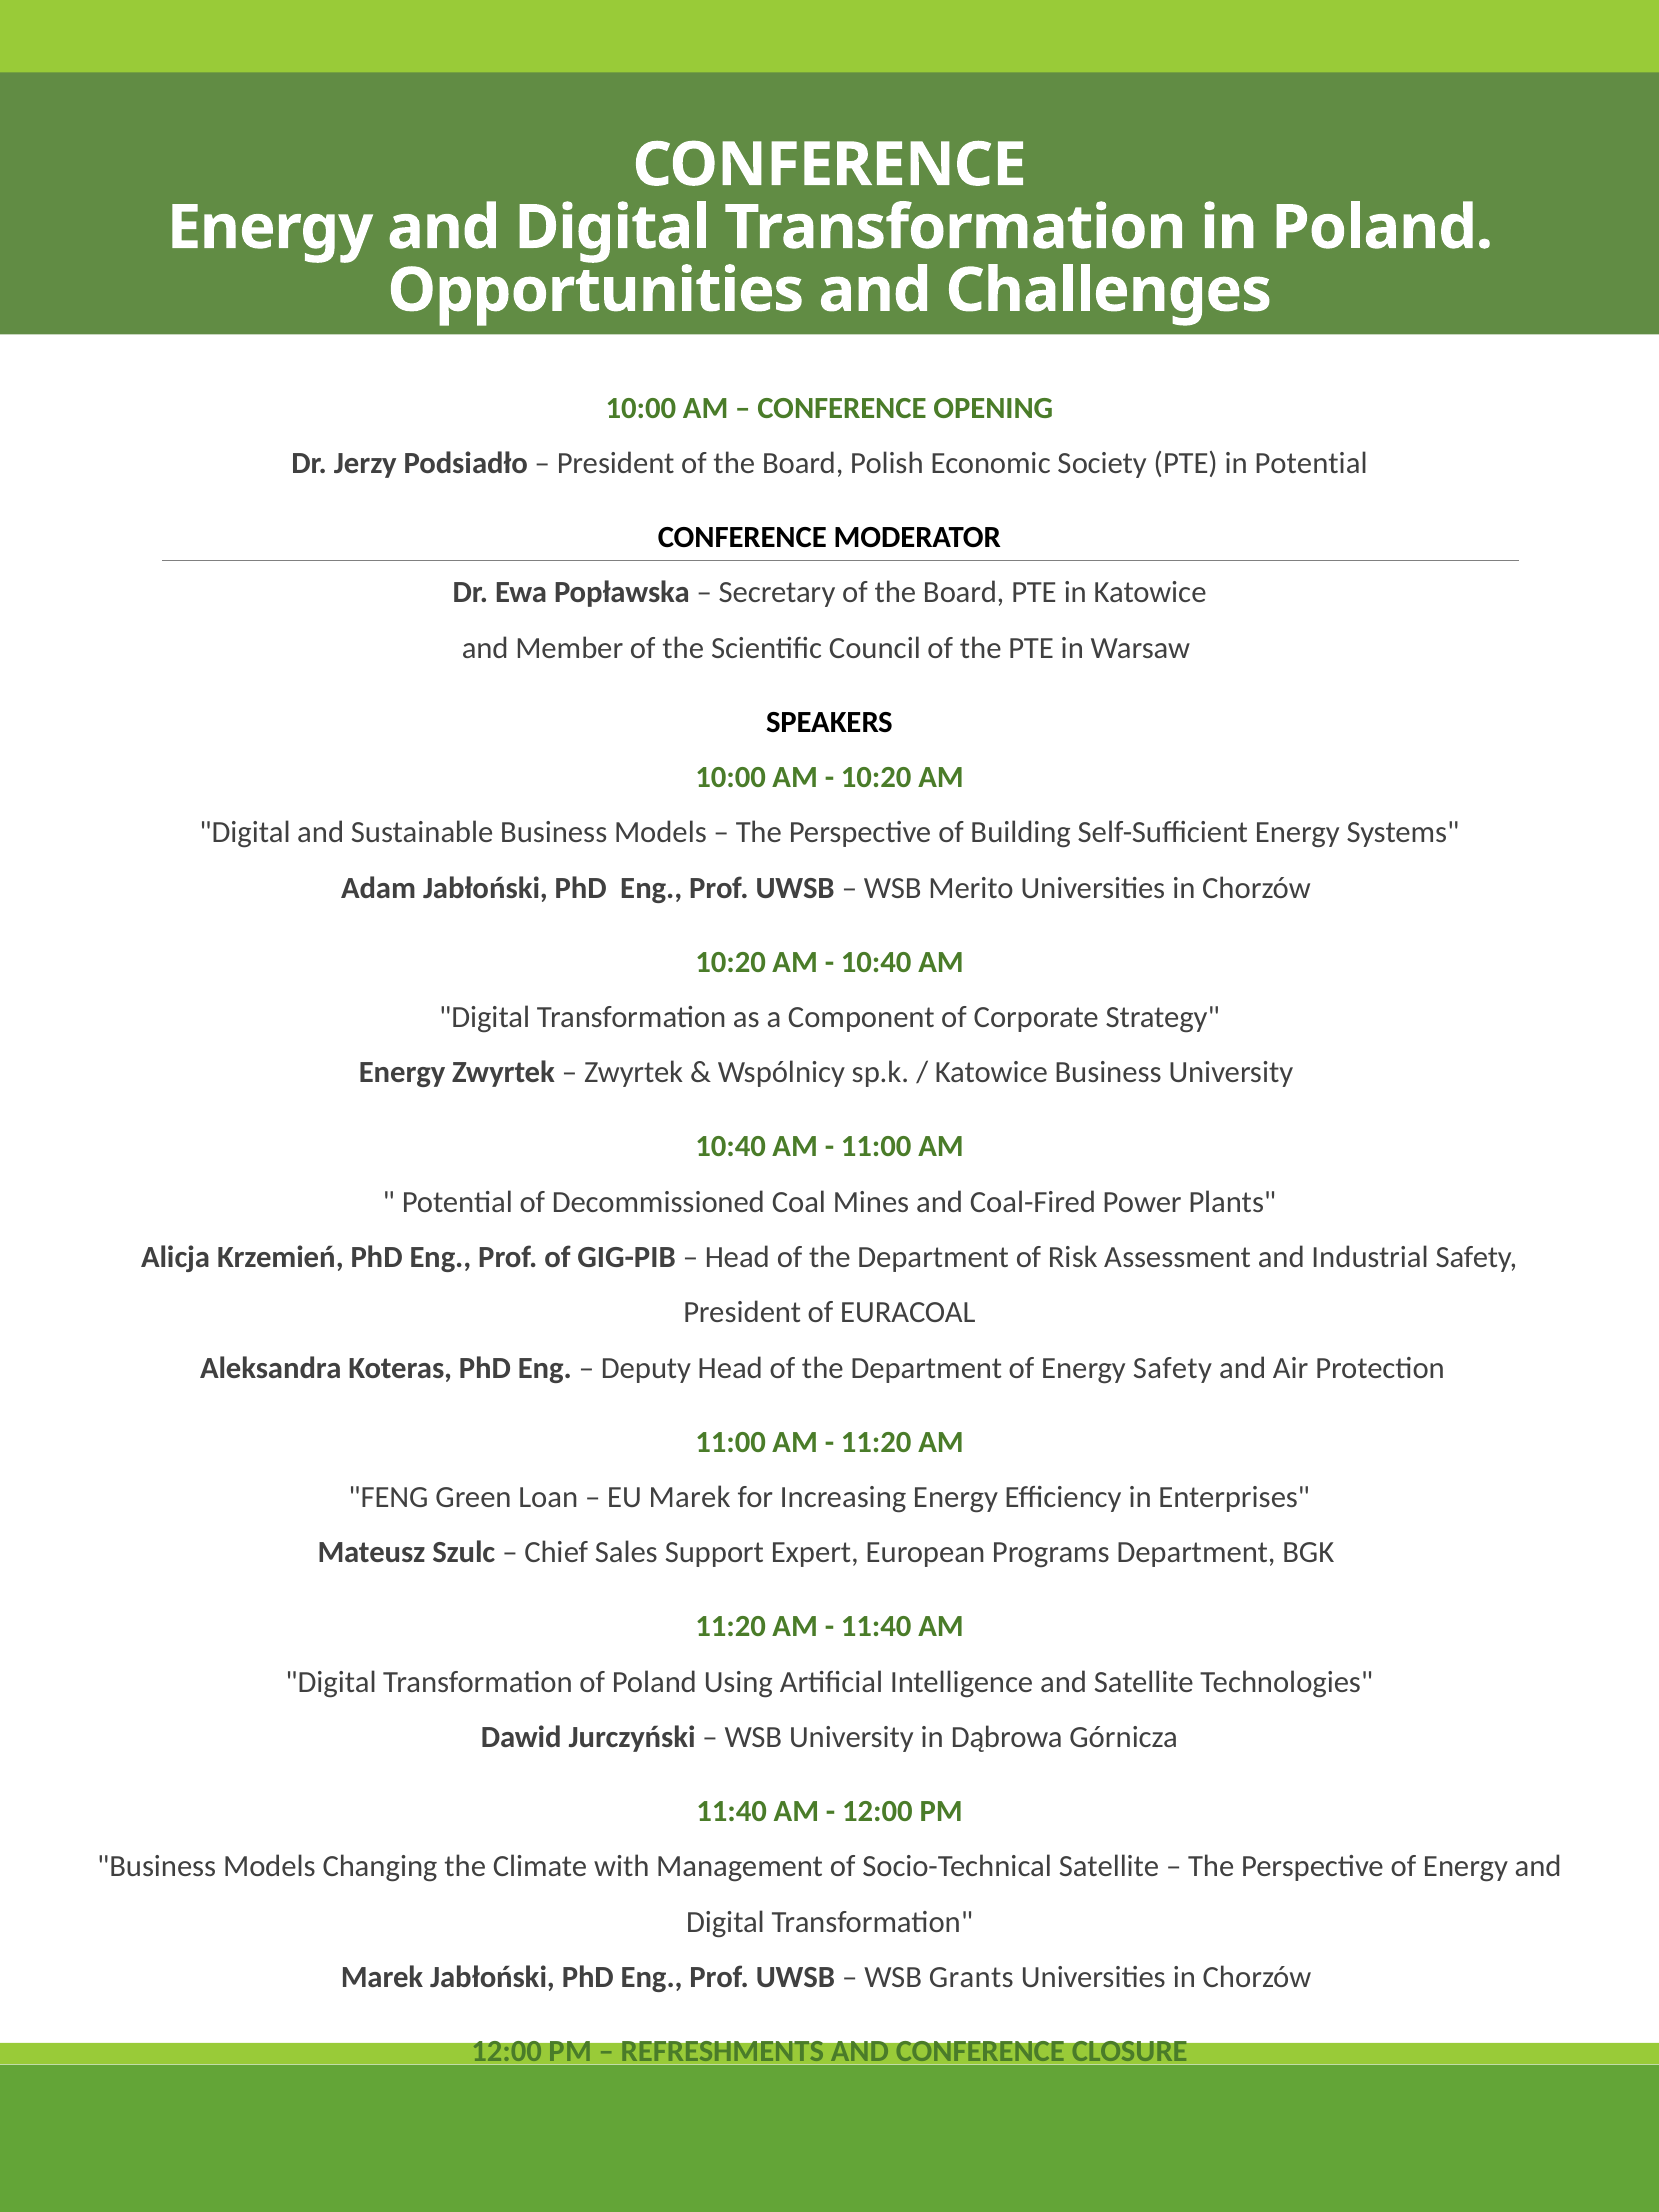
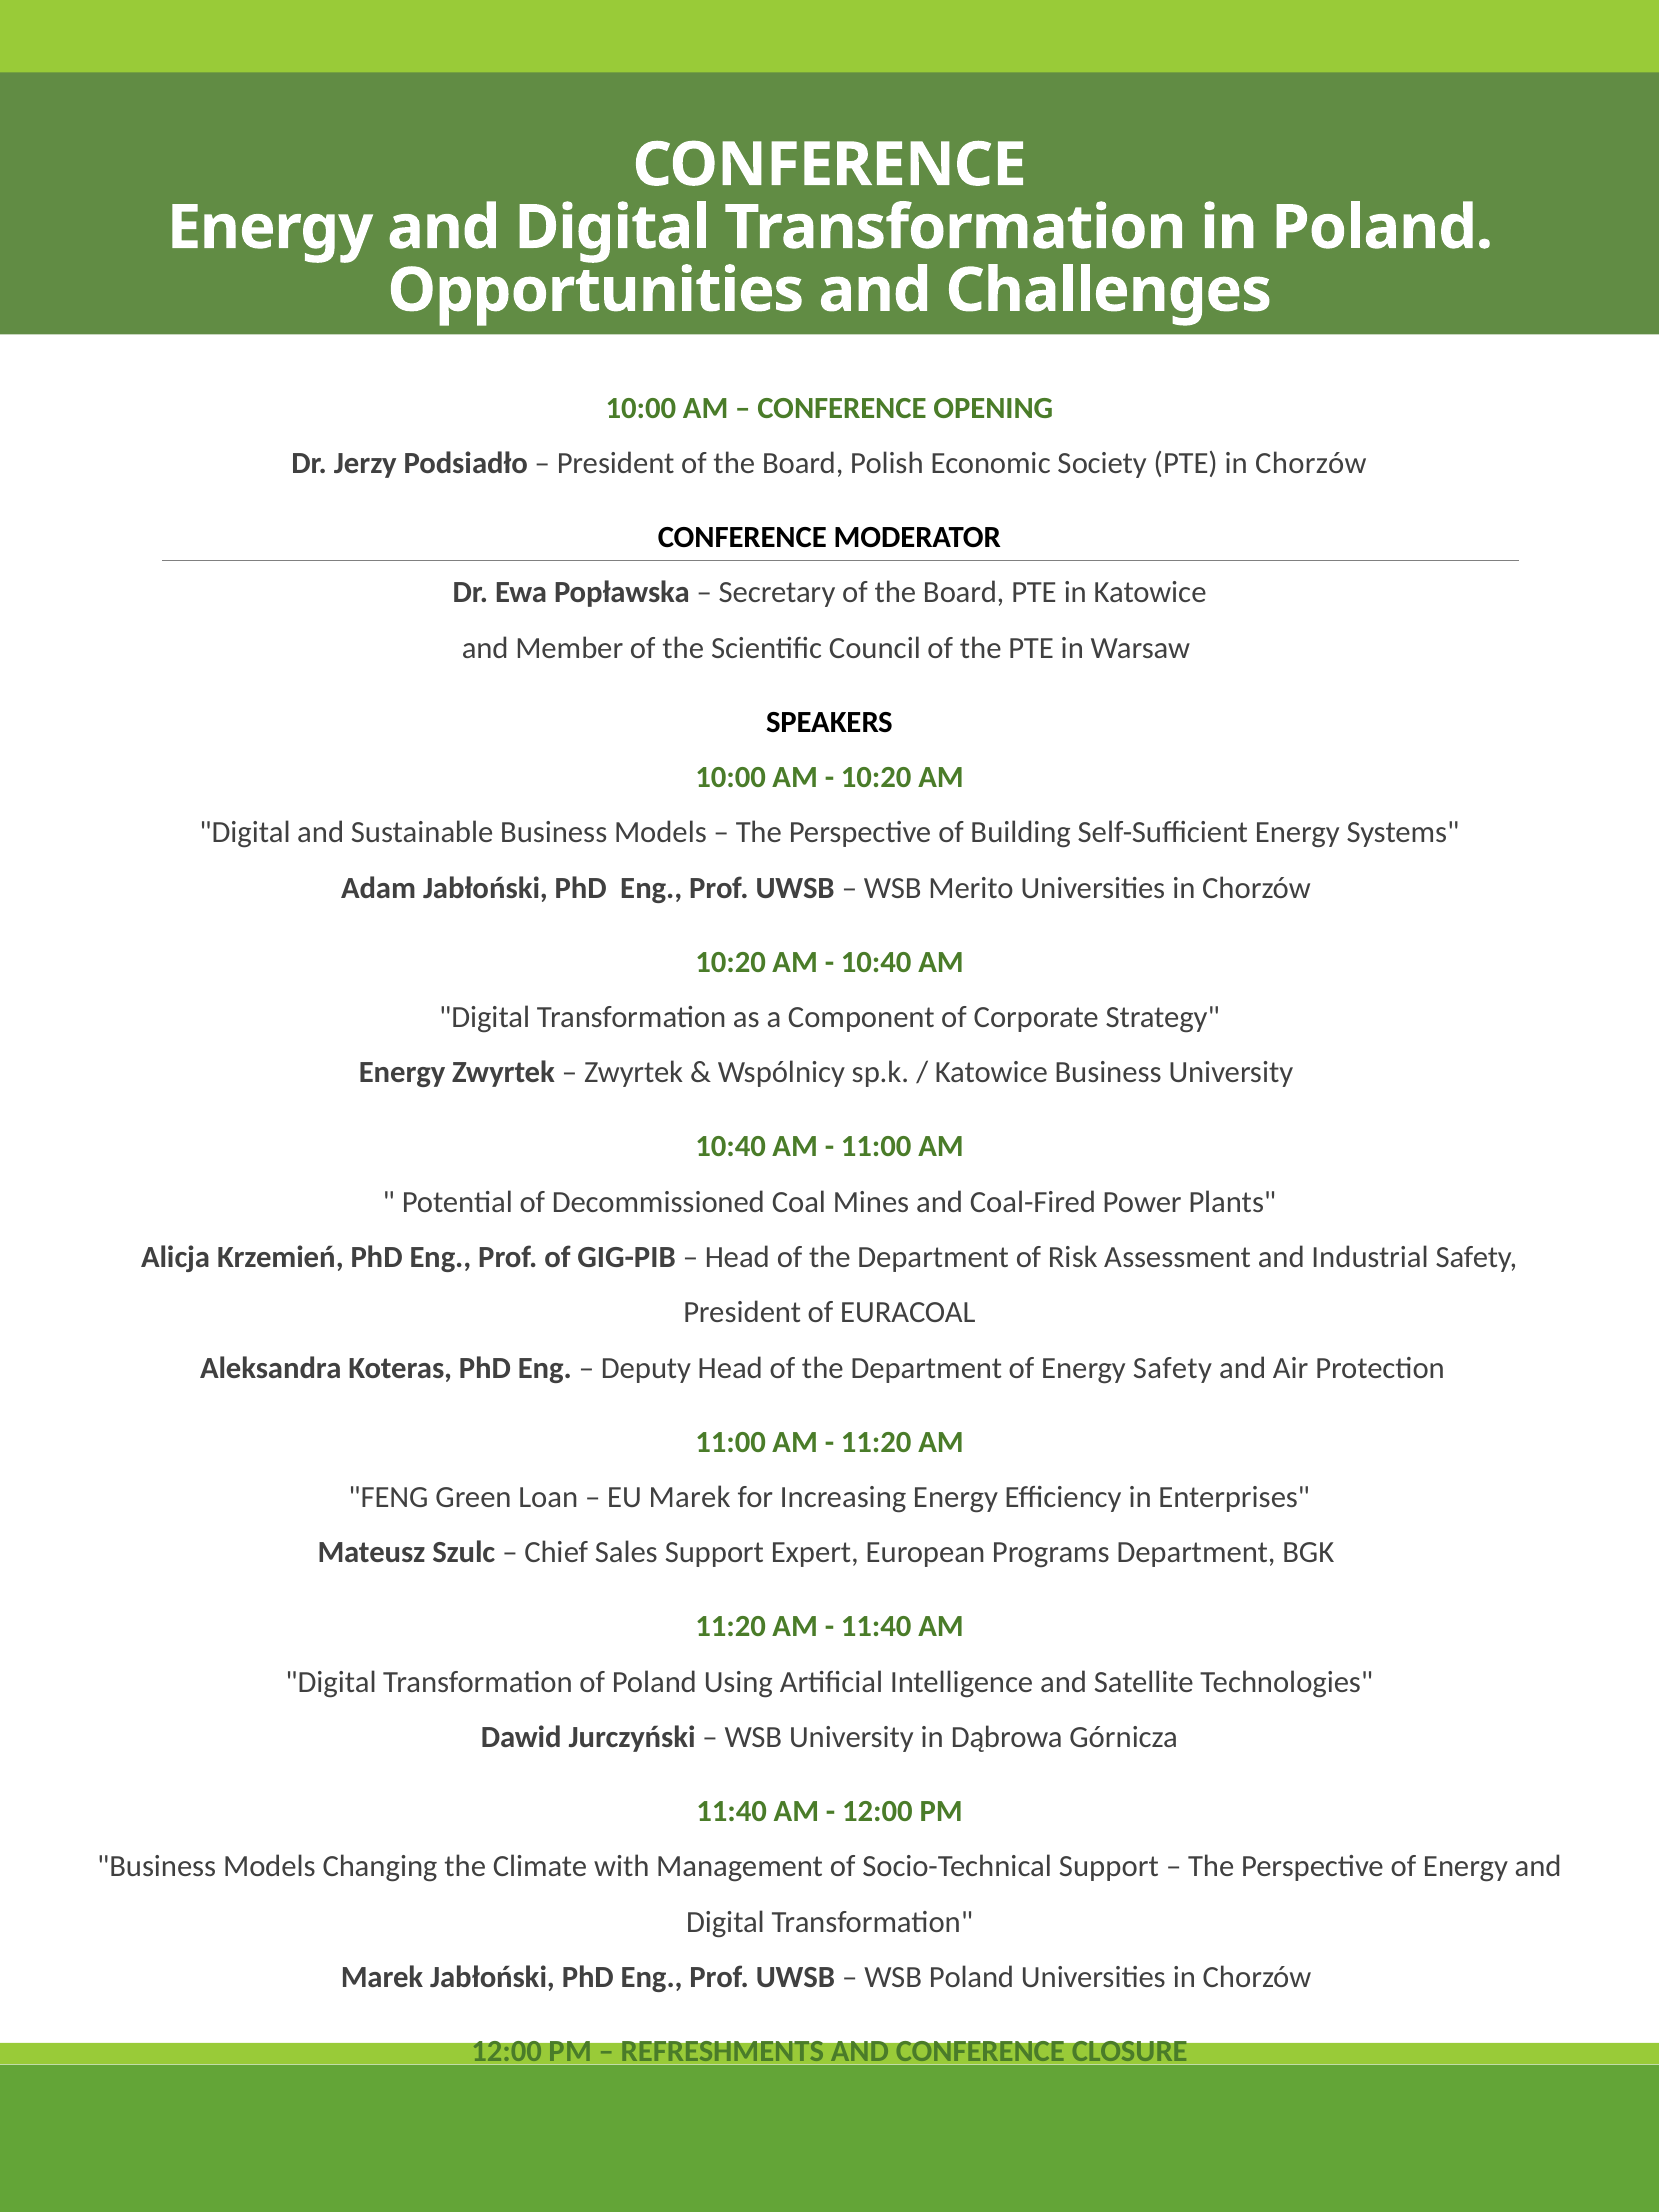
PTE in Potential: Potential -> Chorzów
Socio-Technical Satellite: Satellite -> Support
WSB Grants: Grants -> Poland
